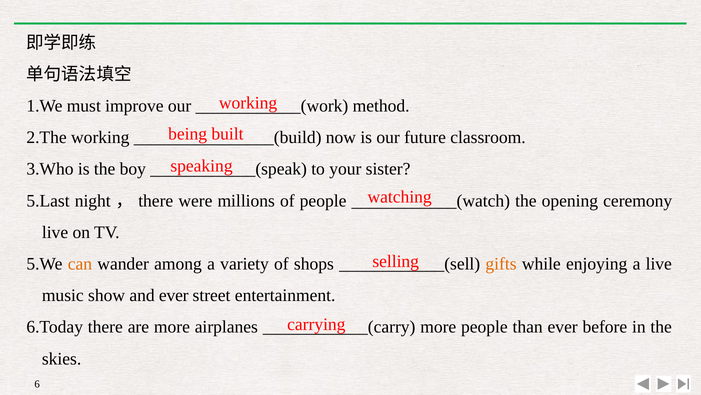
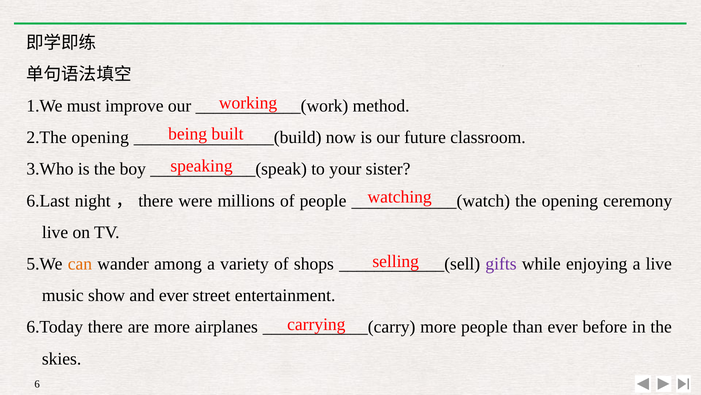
2.The working: working -> opening
5.Last: 5.Last -> 6.Last
gifts colour: orange -> purple
